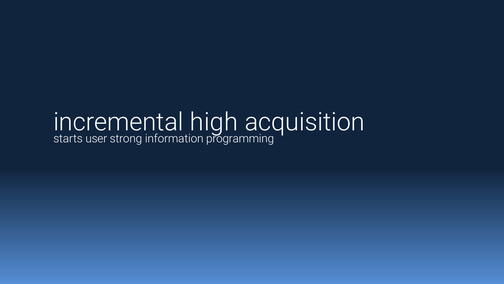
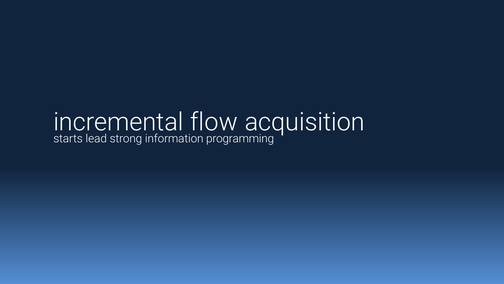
high: high -> flow
user: user -> lead
